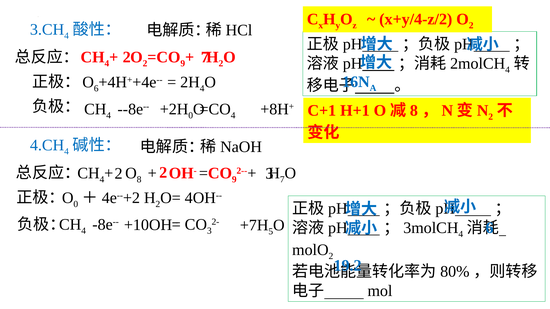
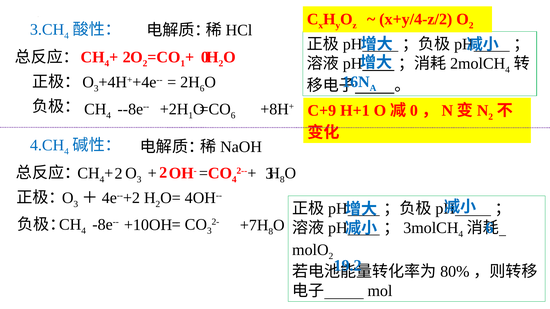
9 at (183, 63): 9 -> 1
2 7: 7 -> 0
6 at (96, 89): 6 -> 3
4 at (202, 89): 4 -> 6
4 at (233, 115): 4 -> 6
0 at (191, 116): 0 -> 1
C+1: C+1 -> C+9
8 at (414, 111): 8 -> 0
8 at (139, 180): 8 -> 3
9 at (234, 180): 9 -> 4
7 at (282, 180): 7 -> 8
0 at (76, 205): 0 -> 3
5 at (271, 232): 5 -> 8
